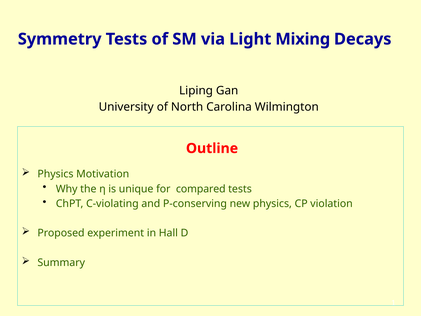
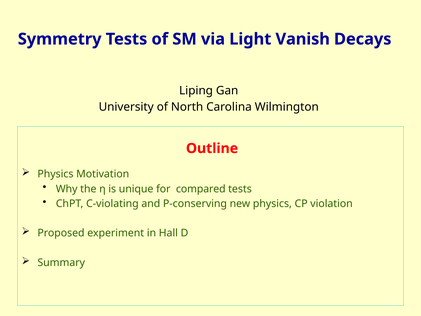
Mixing: Mixing -> Vanish
